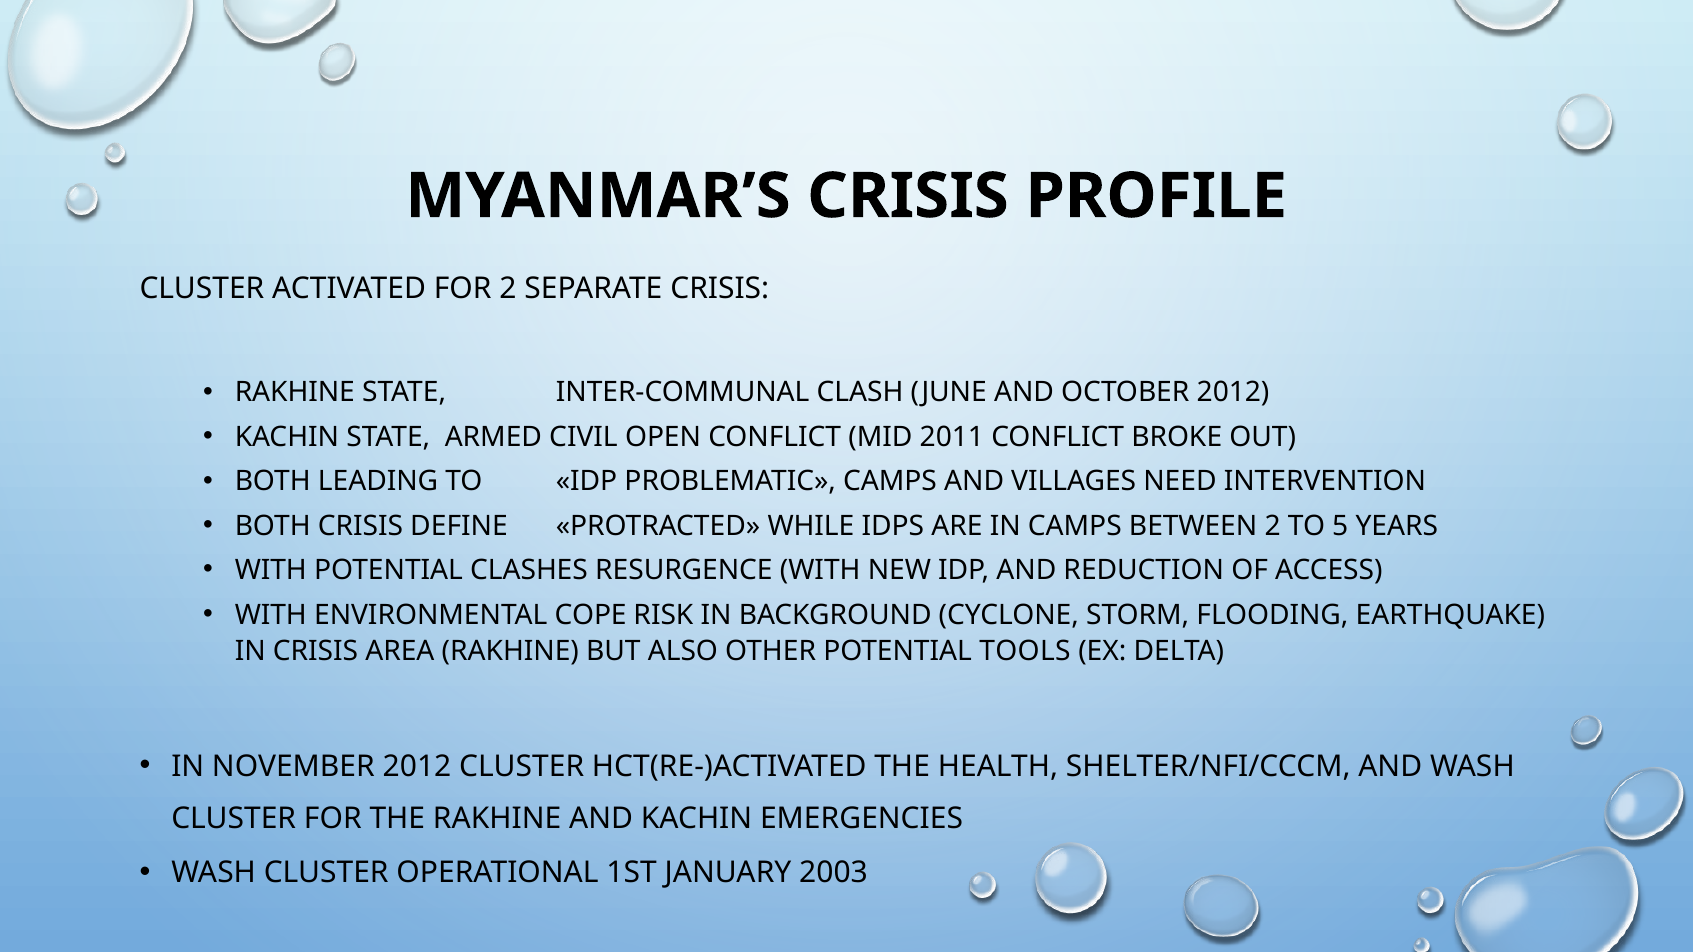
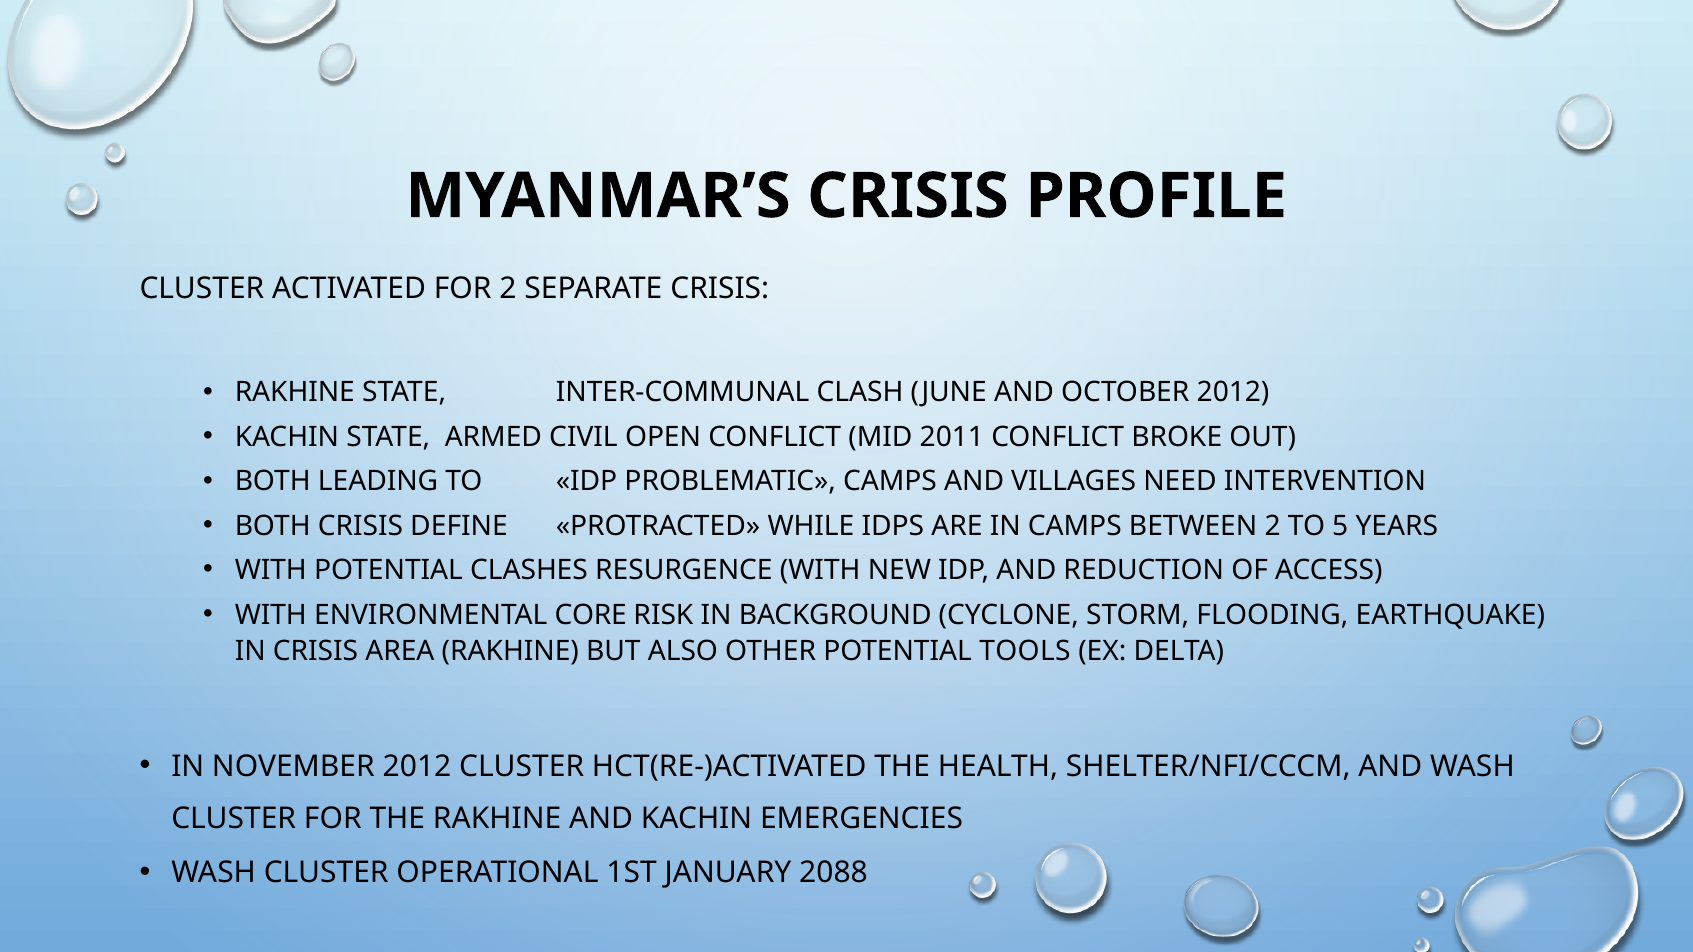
COPE: COPE -> CORE
2003: 2003 -> 2088
